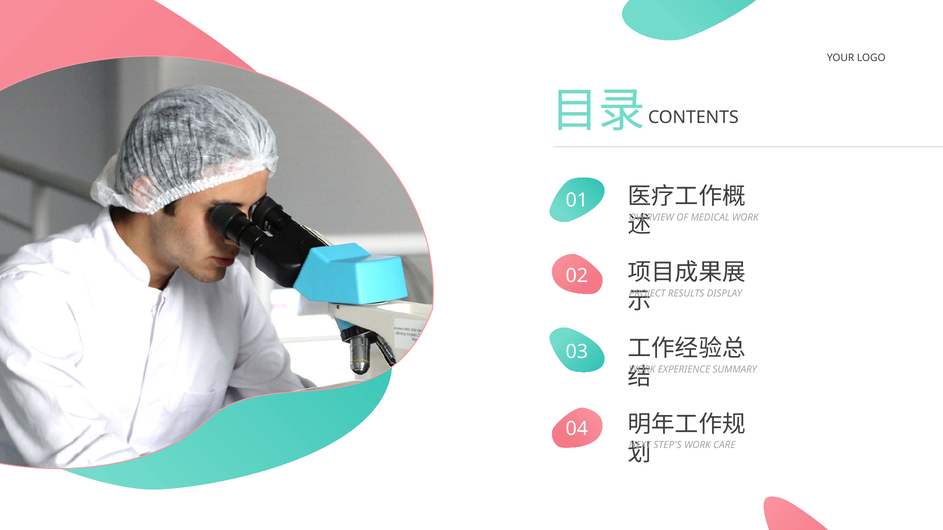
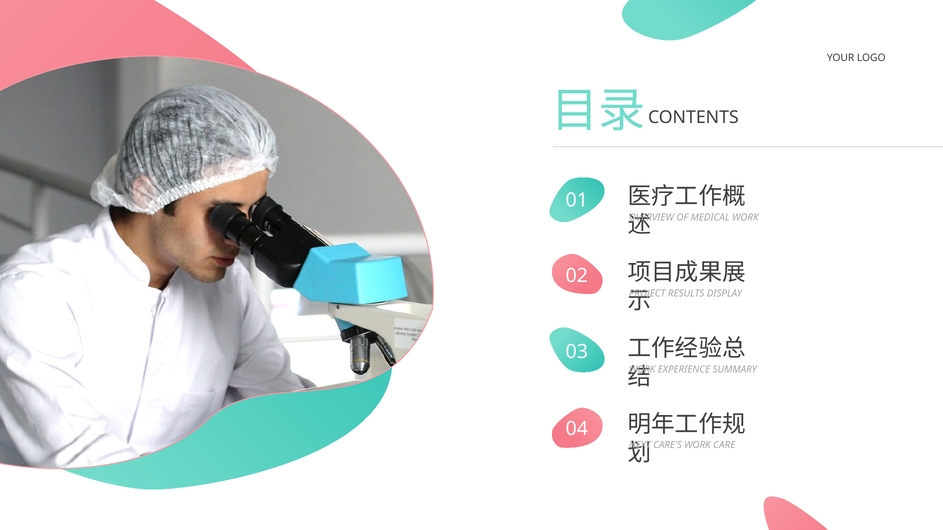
STEP'S: STEP'S -> CARE'S
